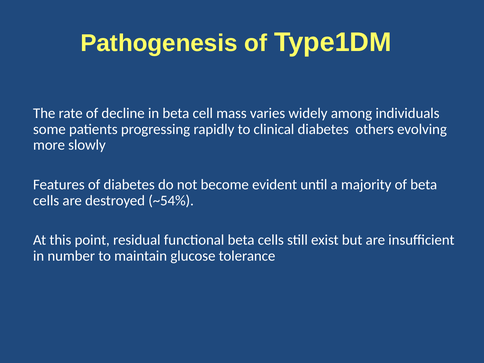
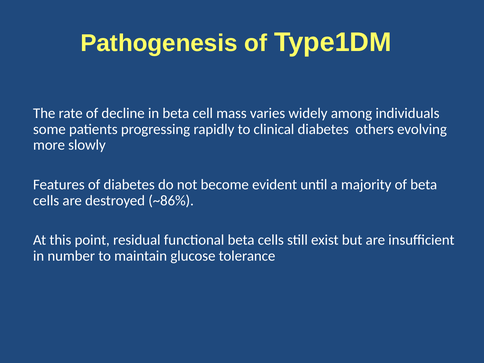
~54%: ~54% -> ~86%
